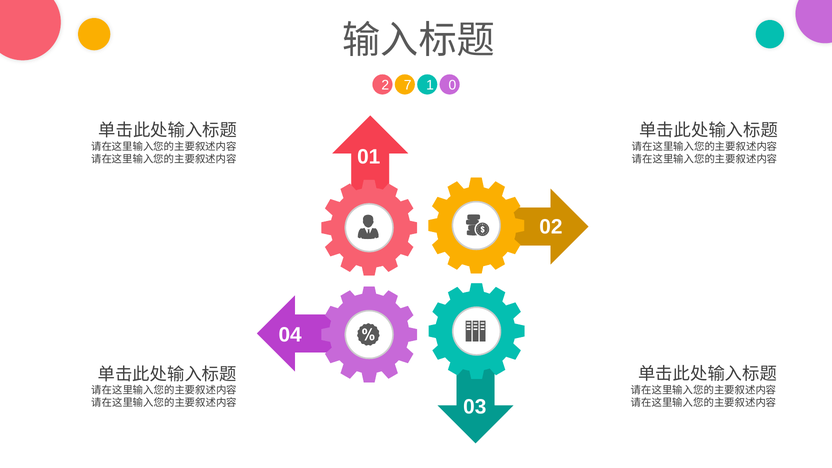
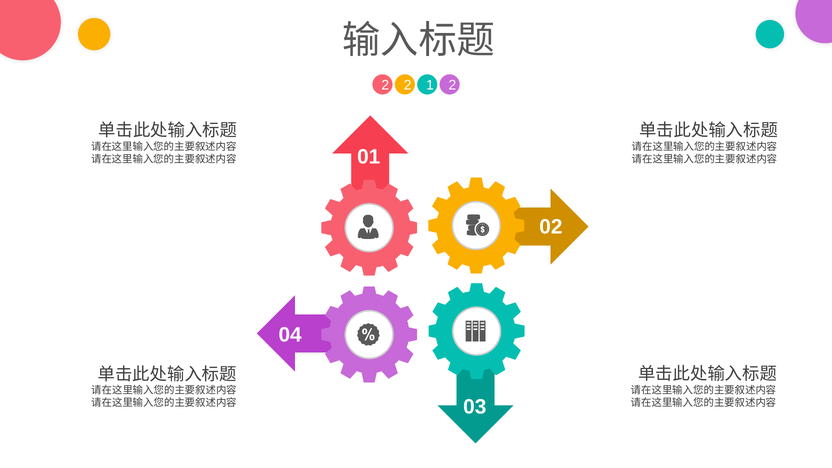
2 7: 7 -> 2
1 0: 0 -> 2
